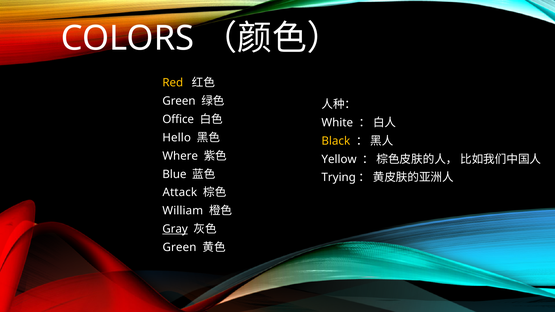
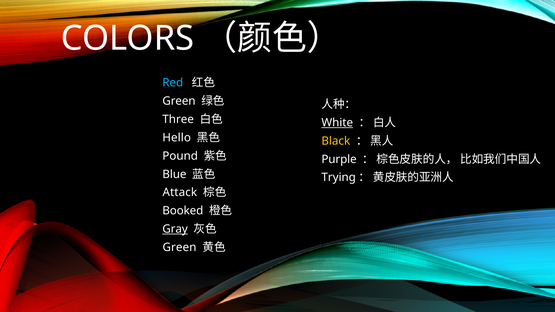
Red colour: yellow -> light blue
Office: Office -> Three
White underline: none -> present
Where: Where -> Pound
Yellow: Yellow -> Purple
William: William -> Booked
